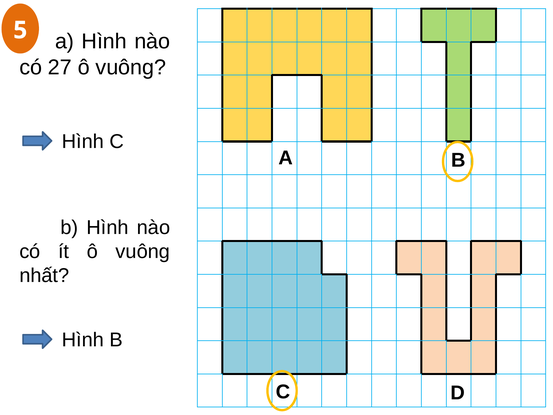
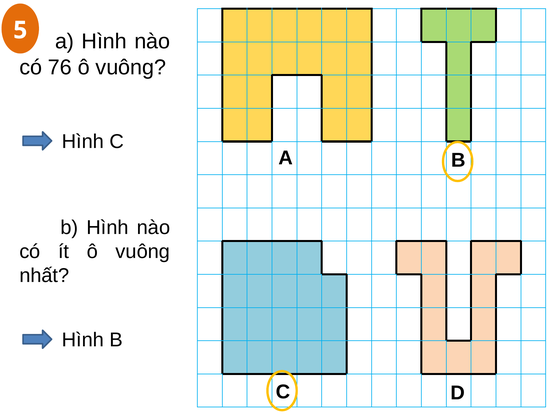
27: 27 -> 76
